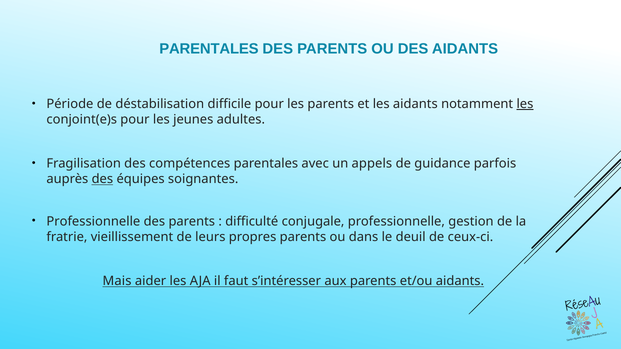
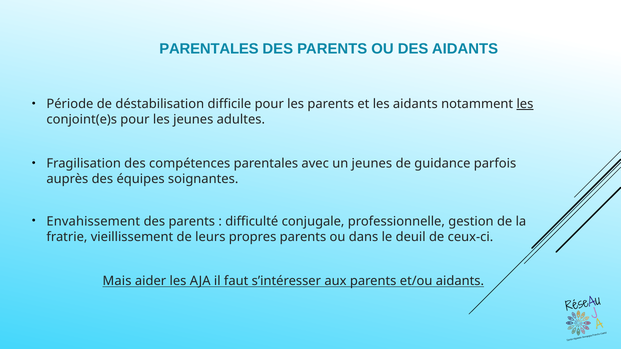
un appels: appels -> jeunes
des at (102, 179) underline: present -> none
Professionnelle at (93, 221): Professionnelle -> Envahissement
